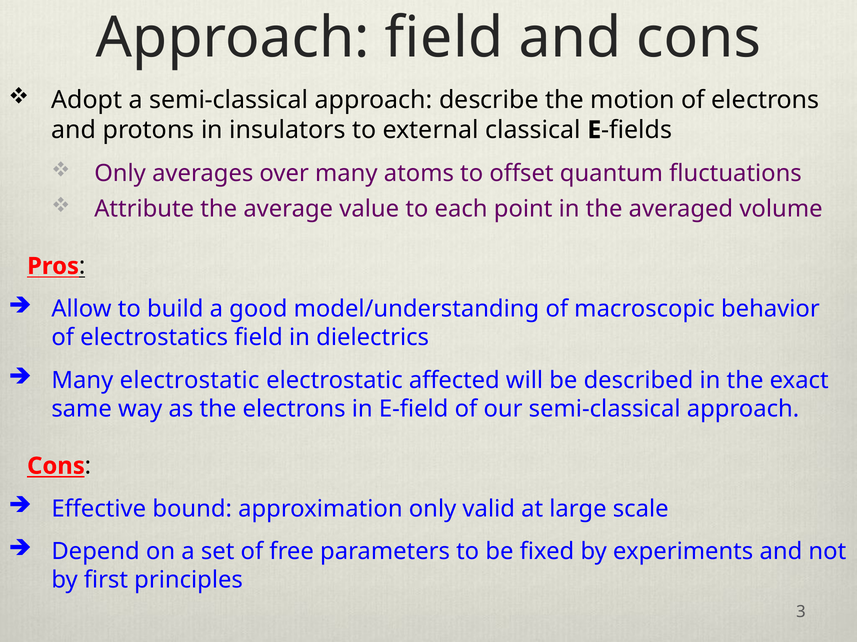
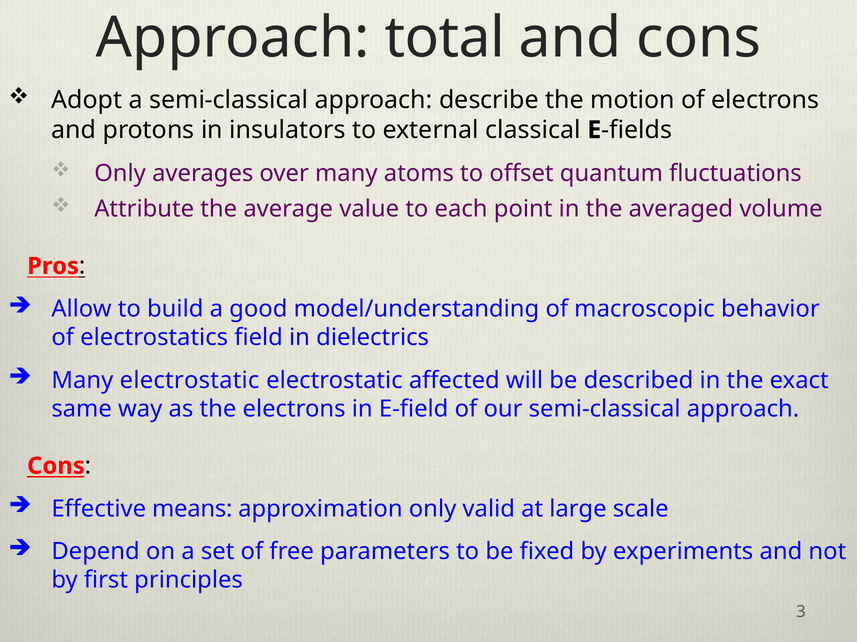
Approach field: field -> total
bound: bound -> means
